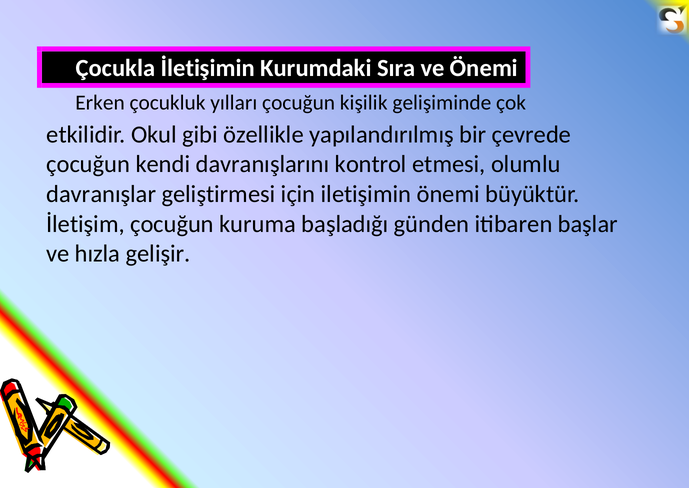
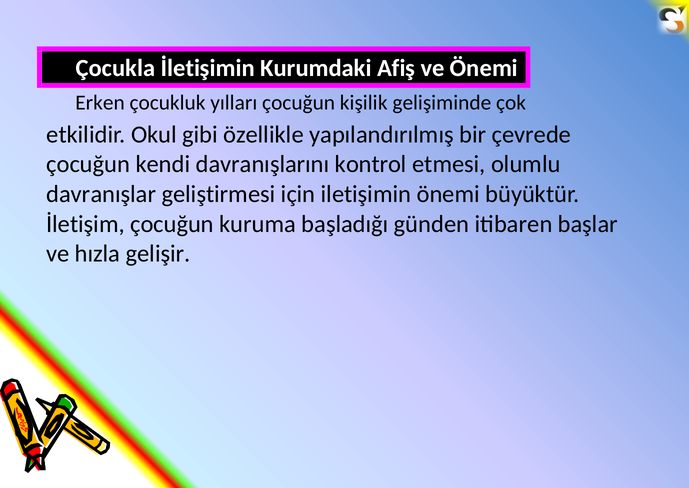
Sıra: Sıra -> Afiş
